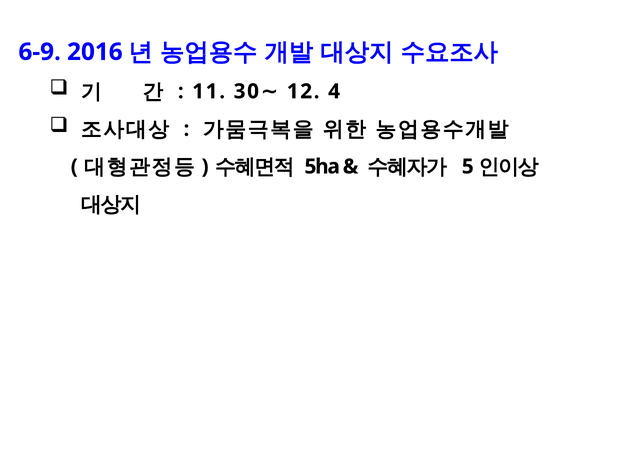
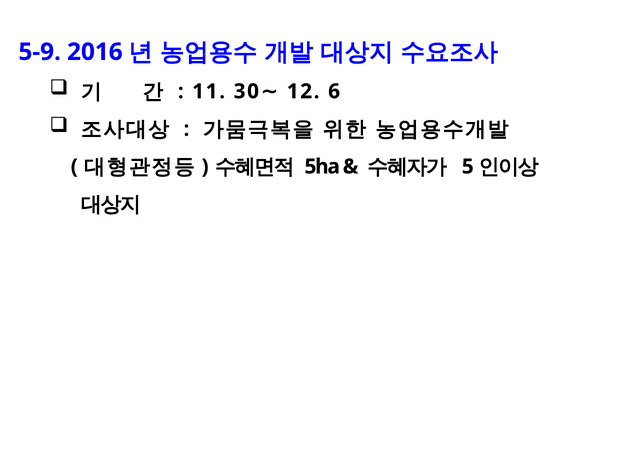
6-9: 6-9 -> 5-9
4: 4 -> 6
